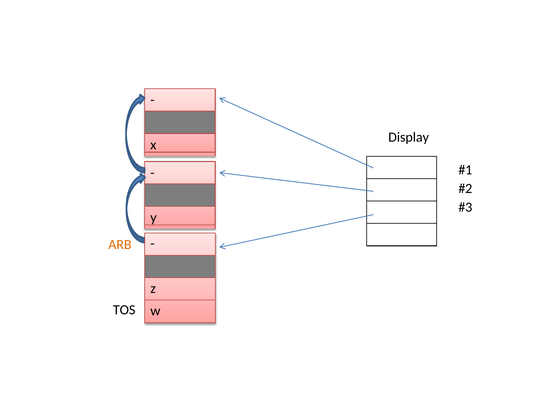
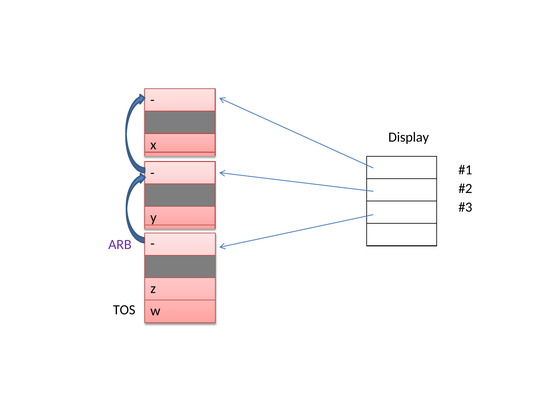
ARB colour: orange -> purple
